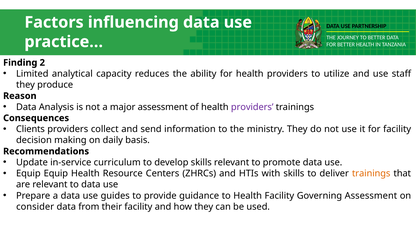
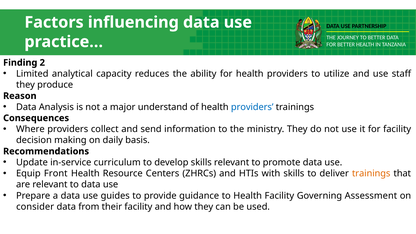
major assessment: assessment -> understand
providers at (252, 107) colour: purple -> blue
Clients: Clients -> Where
Equip Equip: Equip -> Front
